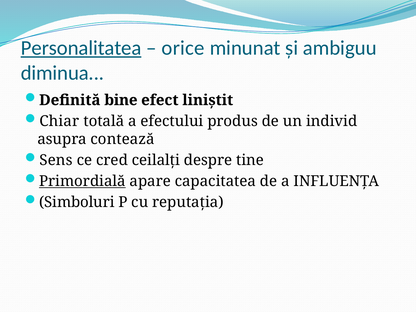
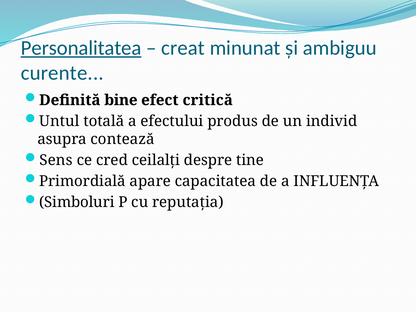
orice: orice -> creat
diminua: diminua -> curente
liniștit: liniștit -> critică
Chiar: Chiar -> Untul
Primordială underline: present -> none
